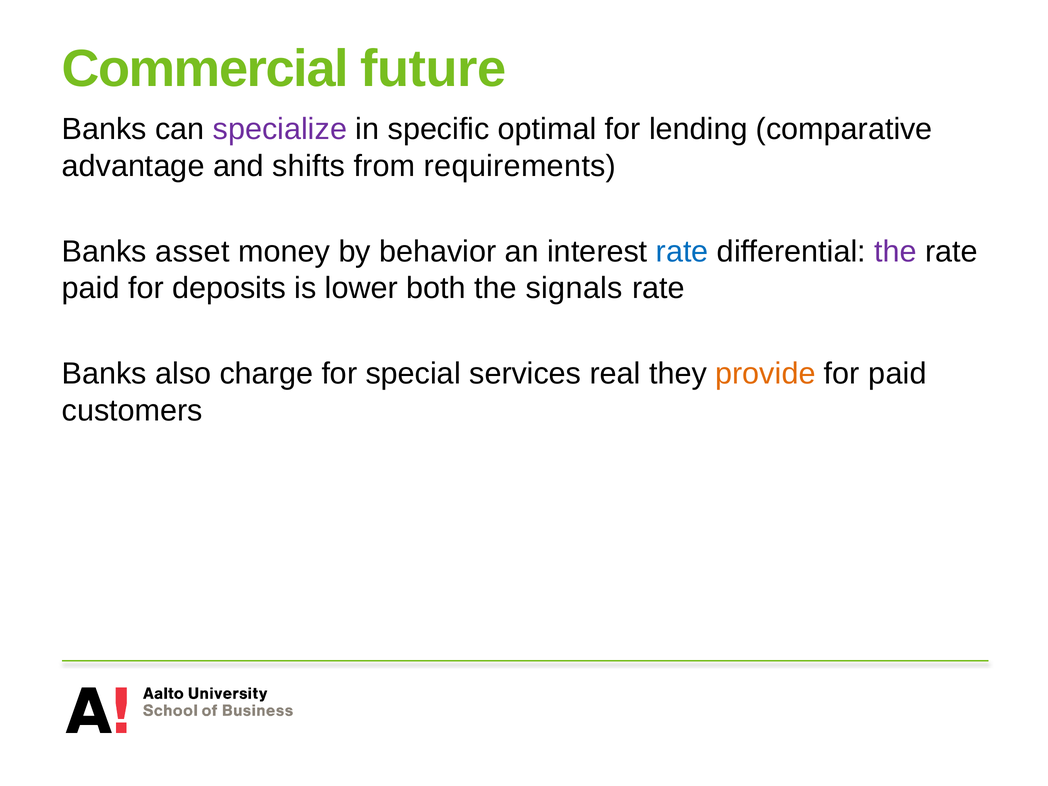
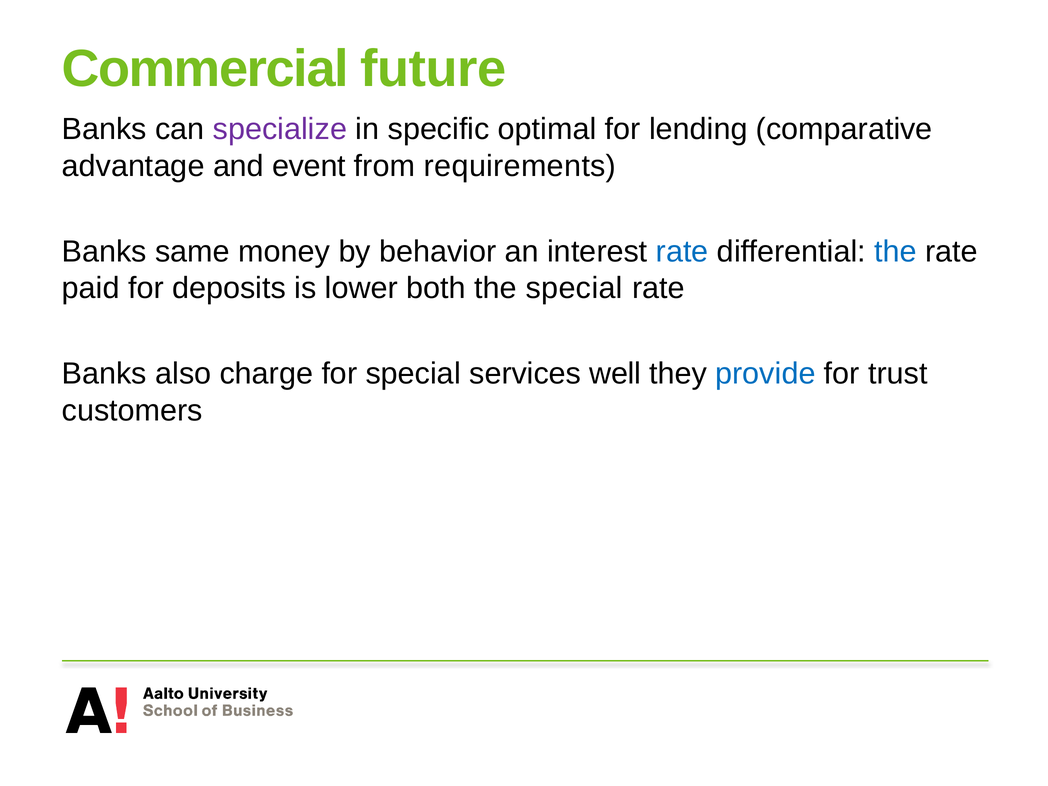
shifts: shifts -> event
asset: asset -> same
the at (895, 252) colour: purple -> blue
the signals: signals -> special
real: real -> well
provide colour: orange -> blue
for paid: paid -> trust
